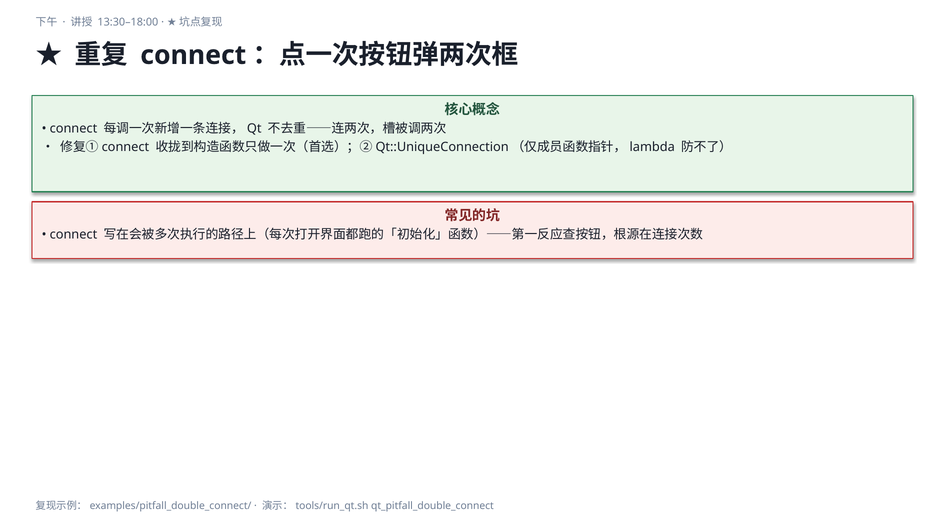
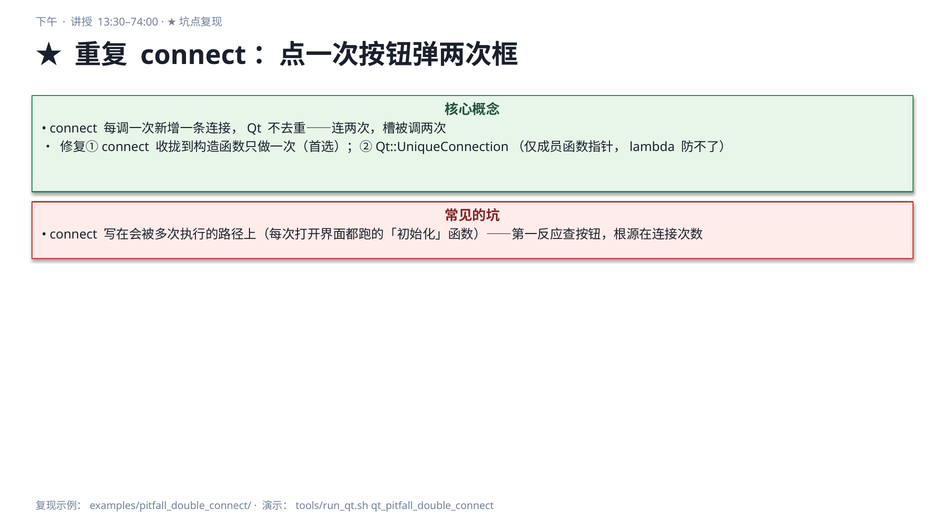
13:30–18:00: 13:30–18:00 -> 13:30–74:00
